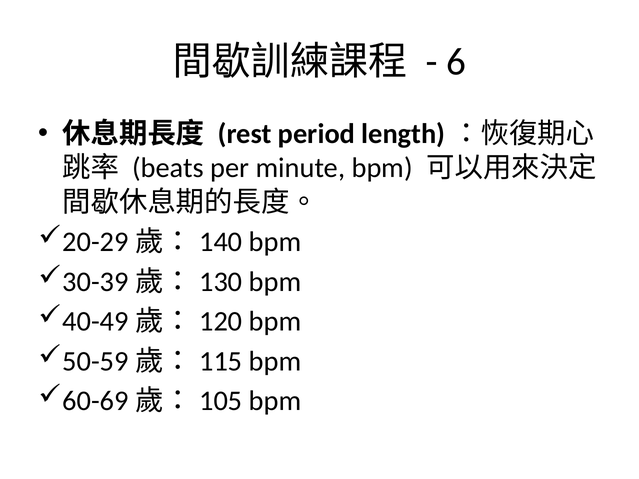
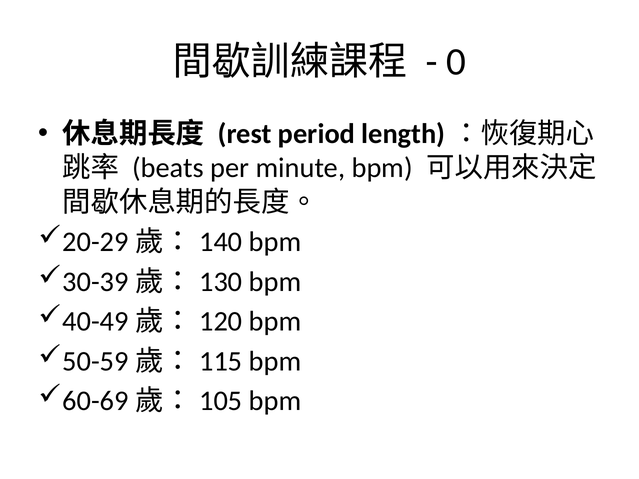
6: 6 -> 0
